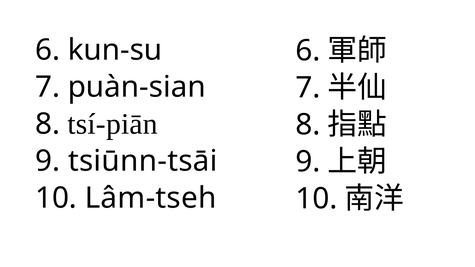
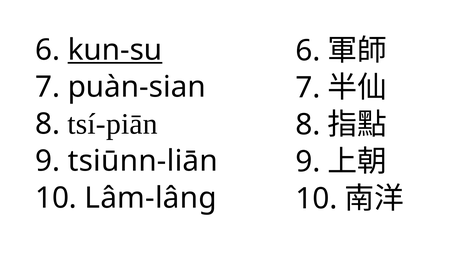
kun-su underline: none -> present
tsiūnn-tsāi: tsiūnn-tsāi -> tsiūnn-liān
Lâm-tseh: Lâm-tseh -> Lâm-lâng
